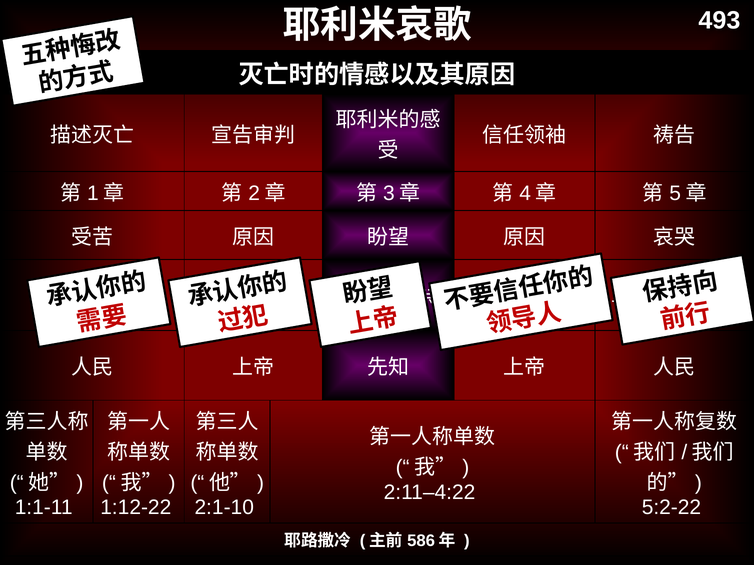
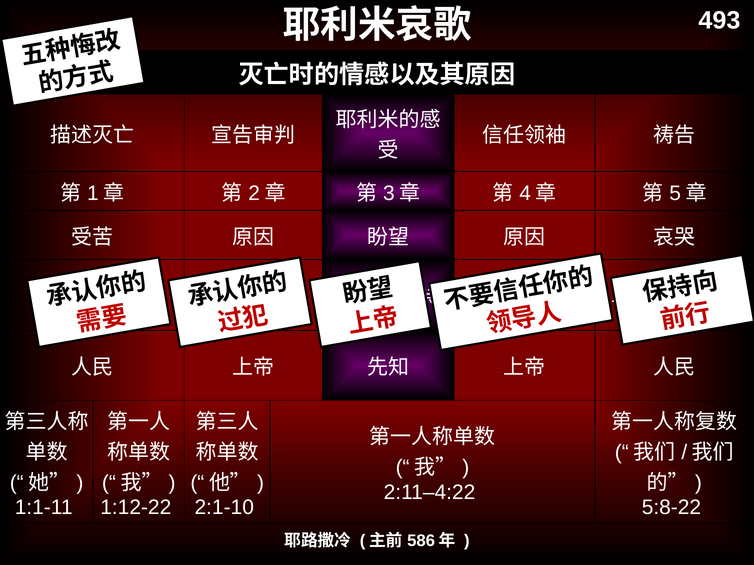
5:2-22: 5:2-22 -> 5:8-22
